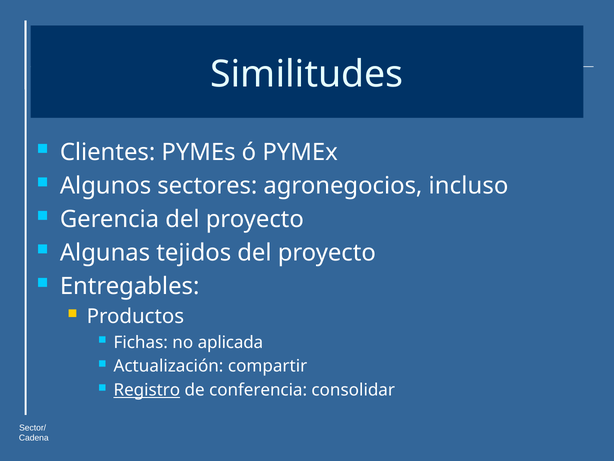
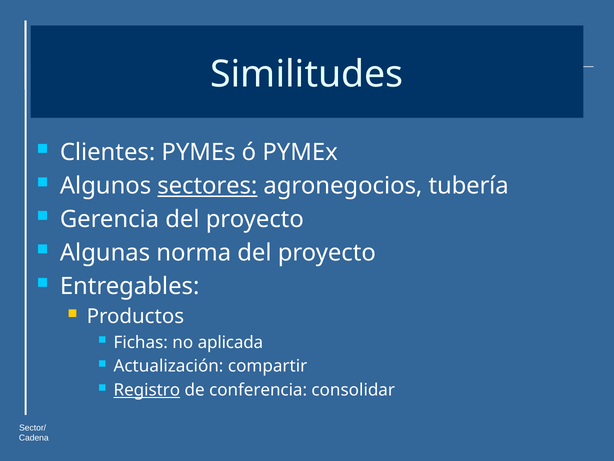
sectores underline: none -> present
incluso: incluso -> tubería
tejidos: tejidos -> norma
